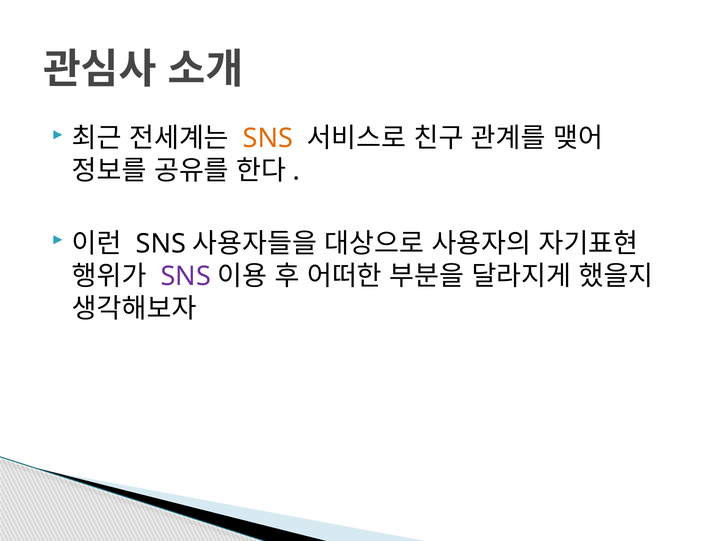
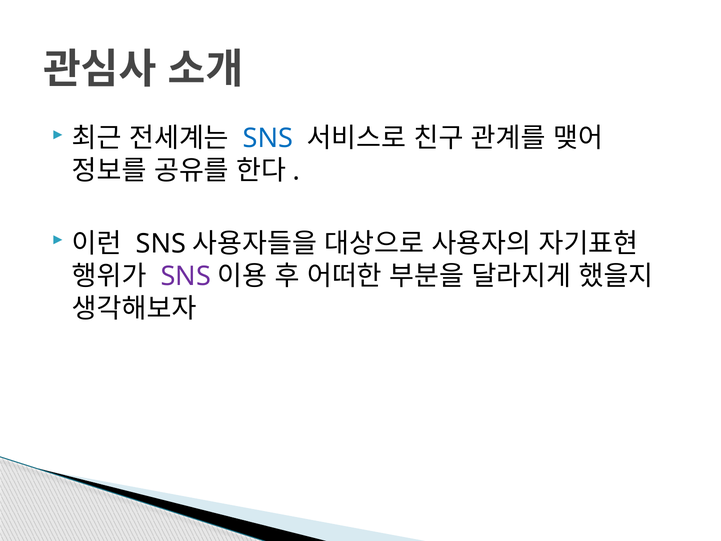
SNS at (268, 138) colour: orange -> blue
